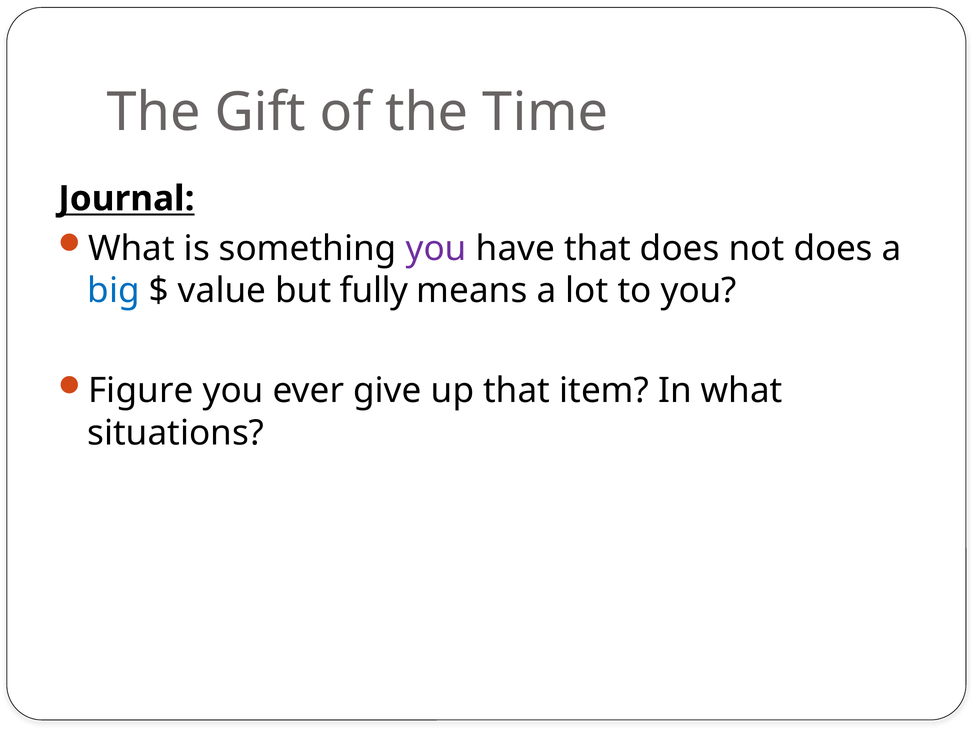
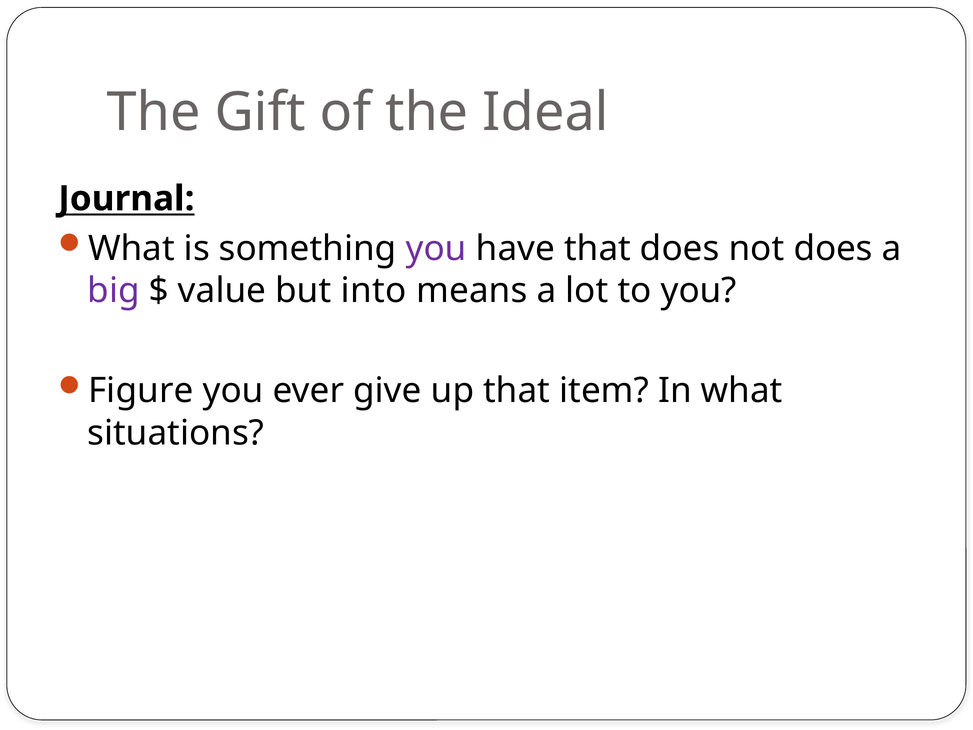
Time: Time -> Ideal
big colour: blue -> purple
fully: fully -> into
